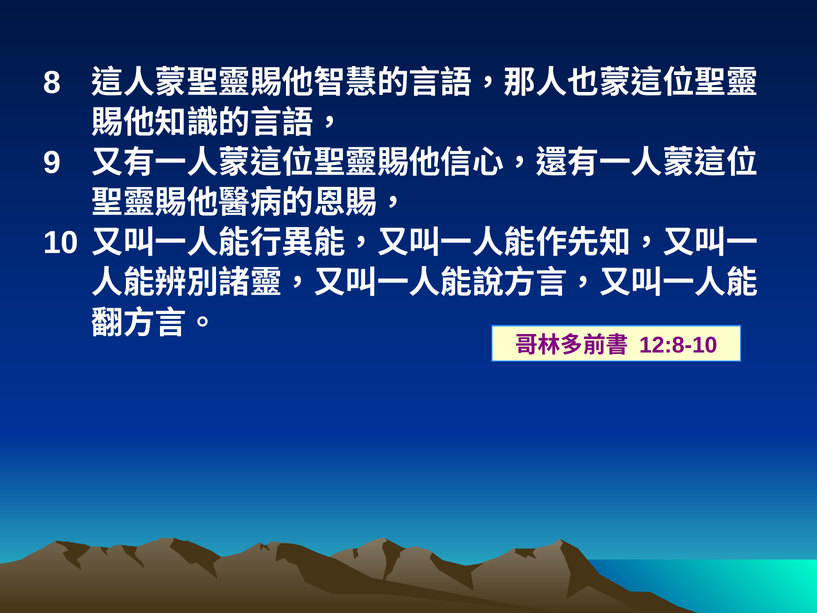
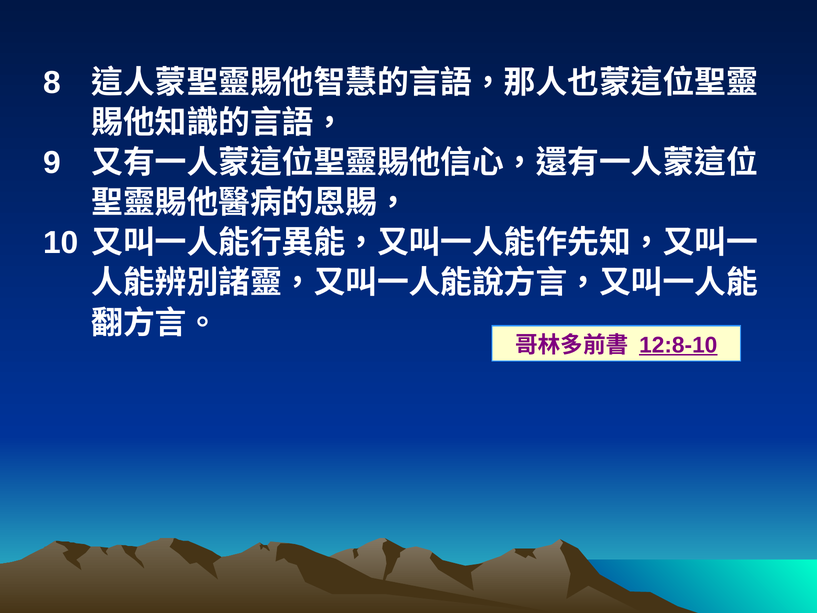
12:8-10 underline: none -> present
